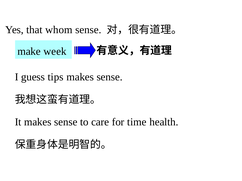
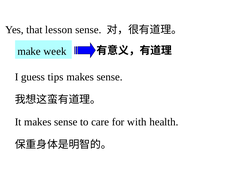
whom: whom -> lesson
time: time -> with
